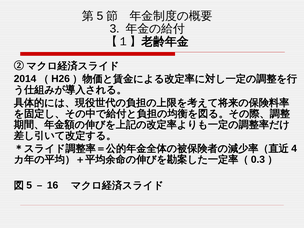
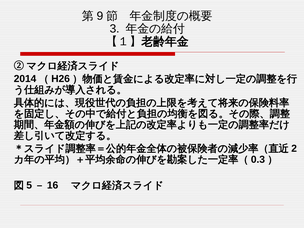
5 at (100, 16): 5 -> 9
4: 4 -> 2
